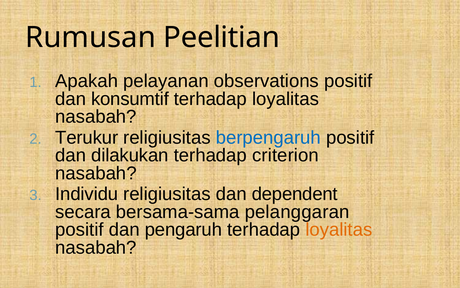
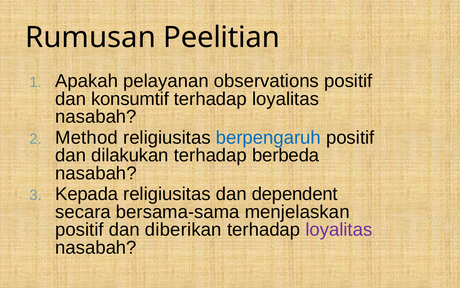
Terukur: Terukur -> Method
criterion: criterion -> berbeda
Individu: Individu -> Kepada
pelanggaran: pelanggaran -> menjelaskan
pengaruh: pengaruh -> diberikan
loyalitas at (339, 229) colour: orange -> purple
